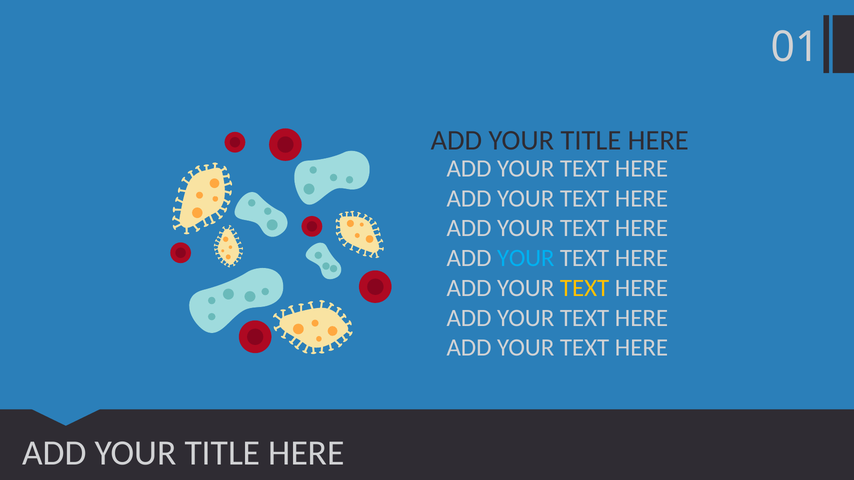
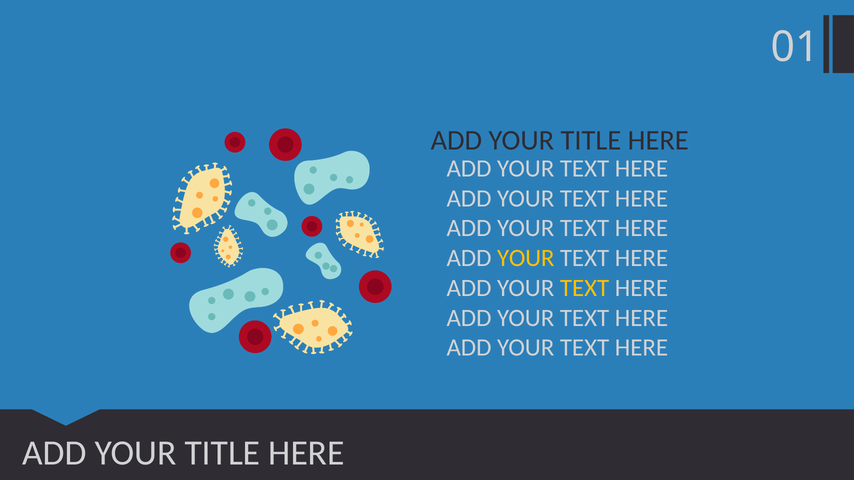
YOUR at (526, 258) colour: light blue -> yellow
